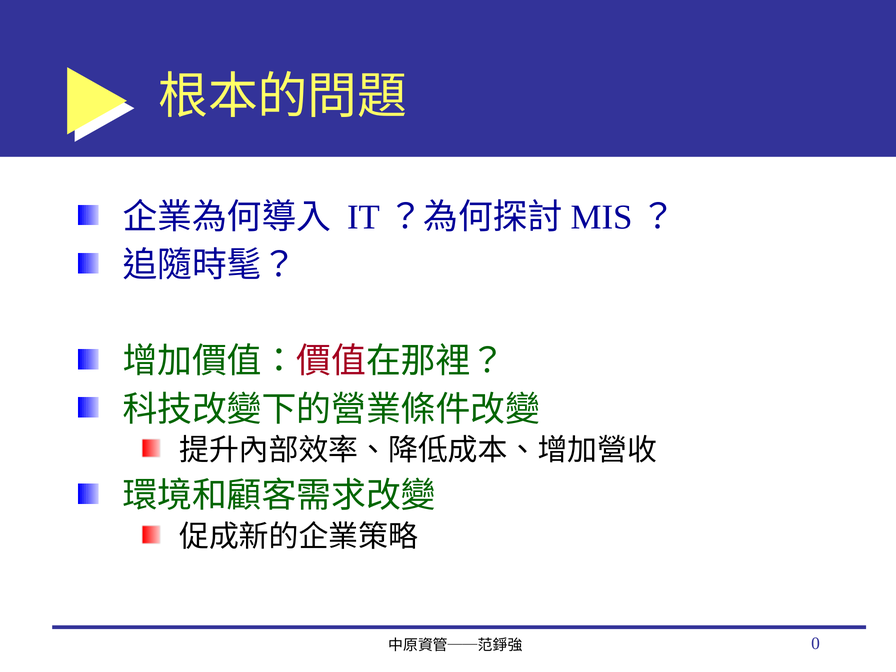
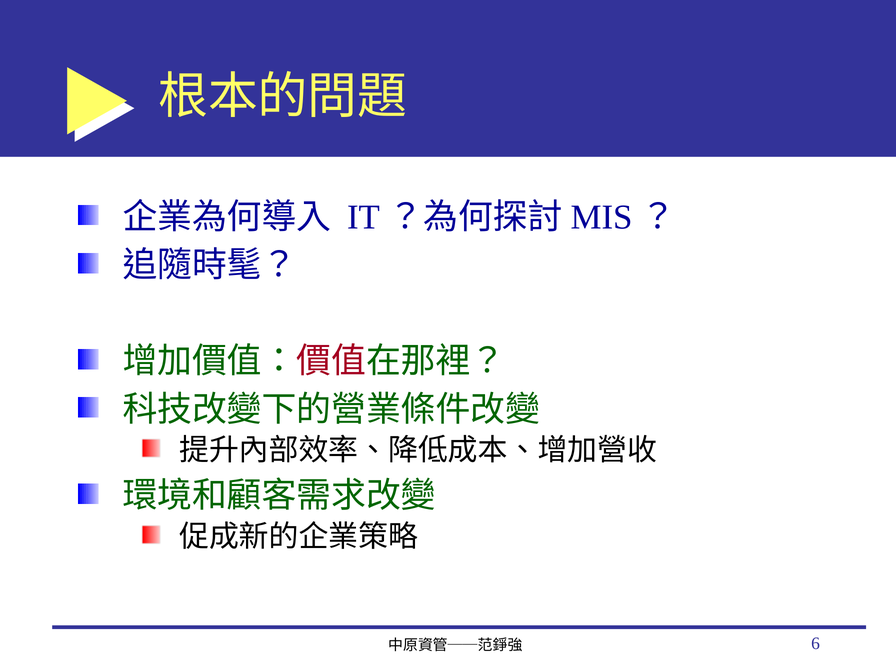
0: 0 -> 6
